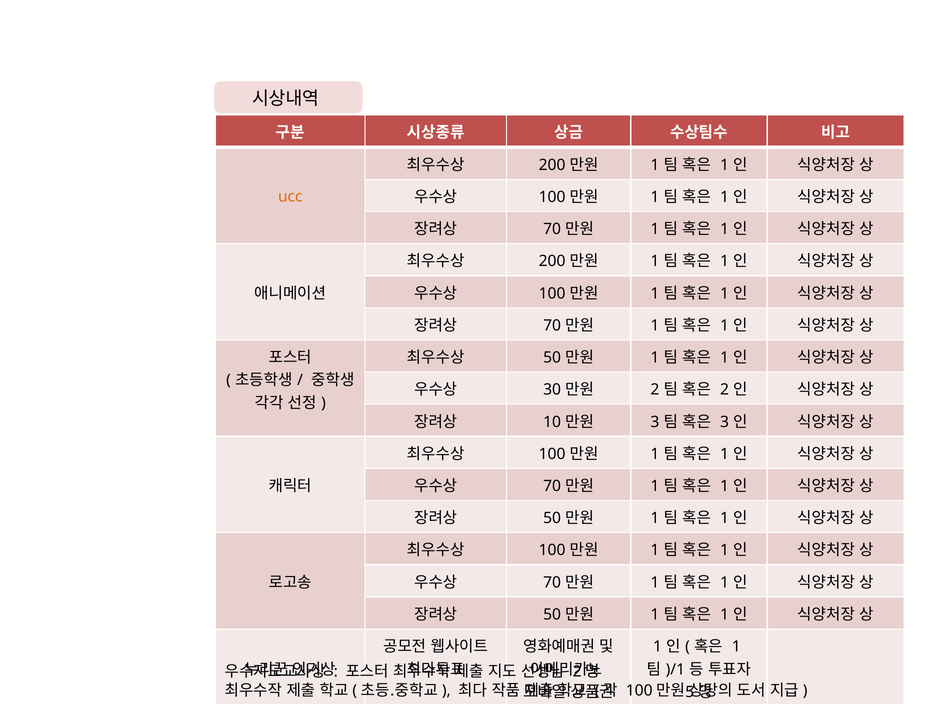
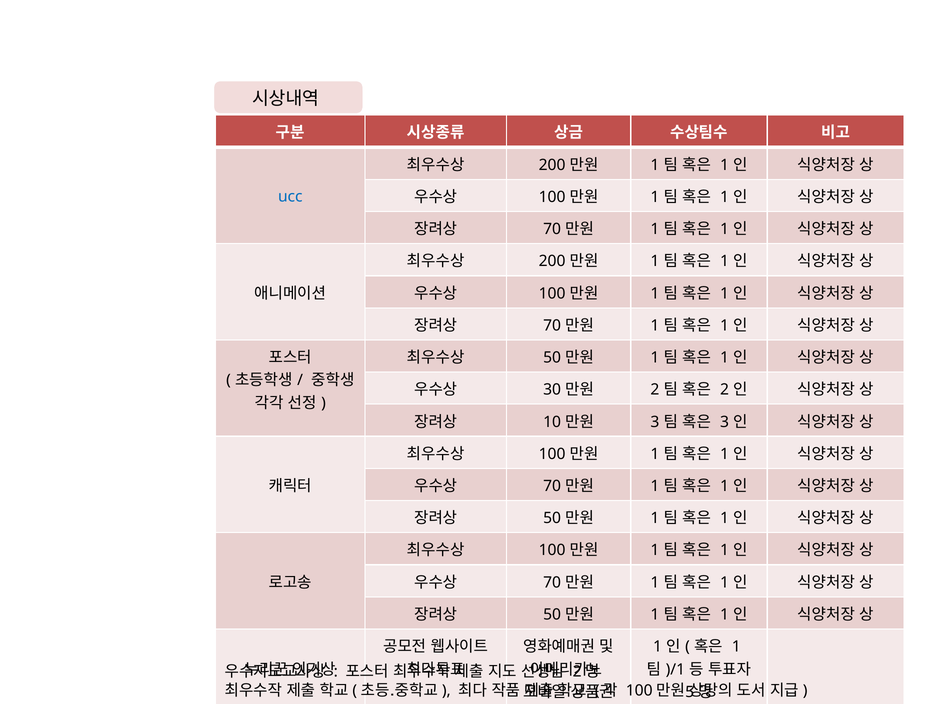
ucc colour: orange -> blue
